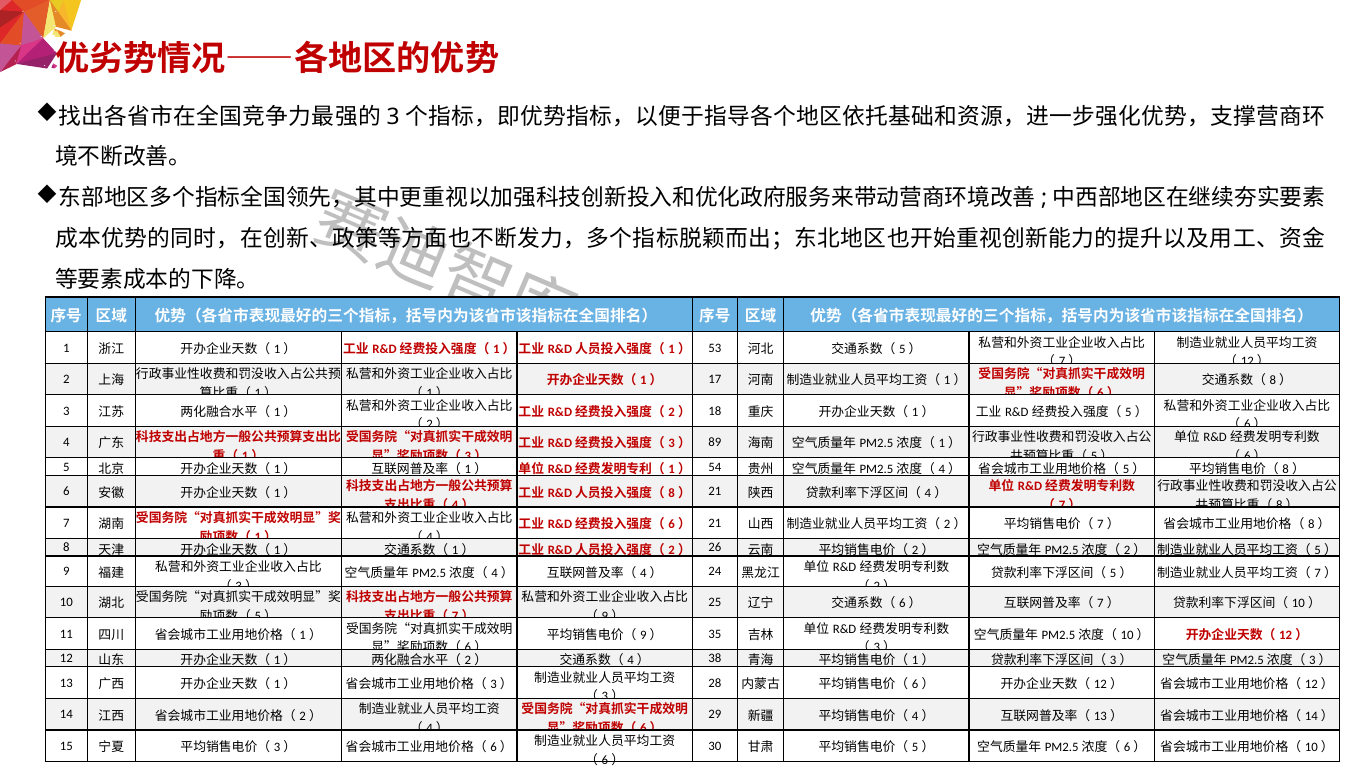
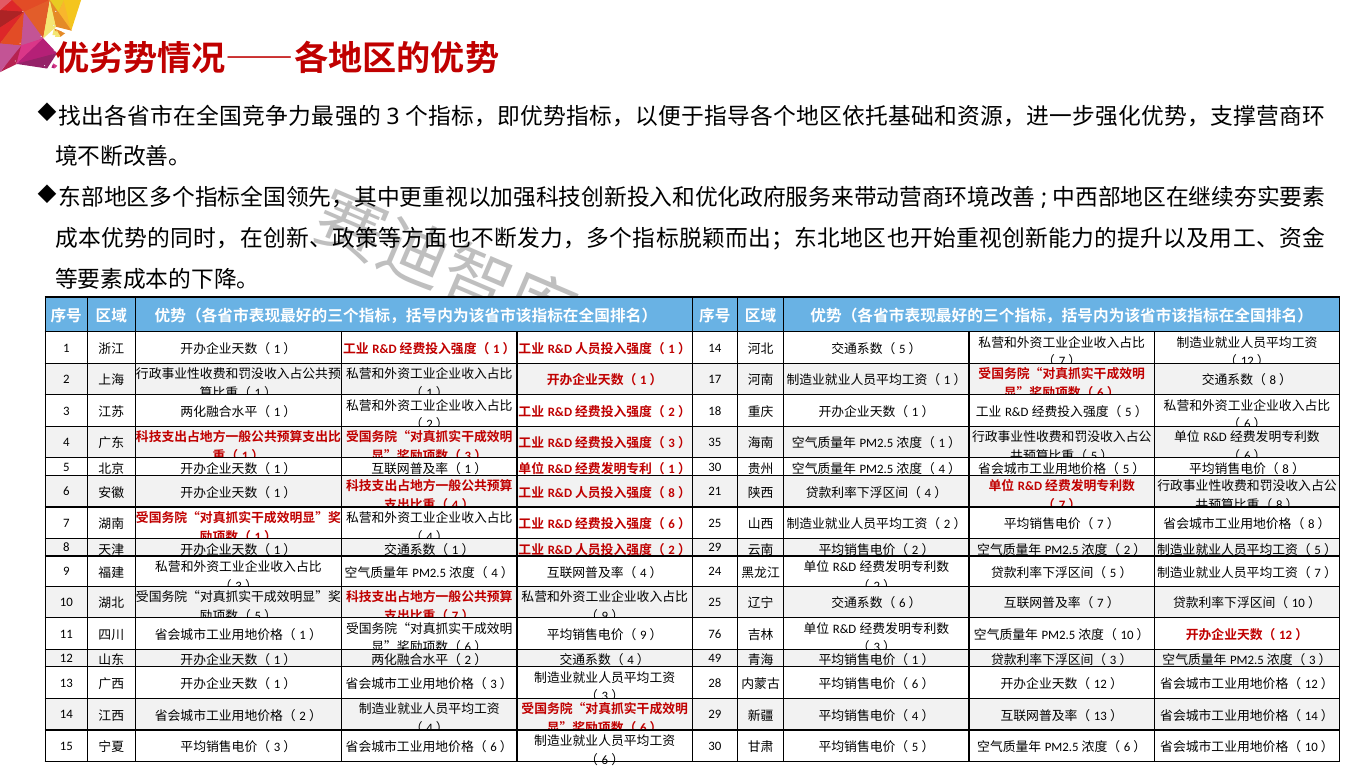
53 at (715, 348): 53 -> 14
89: 89 -> 35
54 at (715, 467): 54 -> 30
21 at (715, 523): 21 -> 25
26 at (715, 548): 26 -> 29
35: 35 -> 76
38: 38 -> 49
